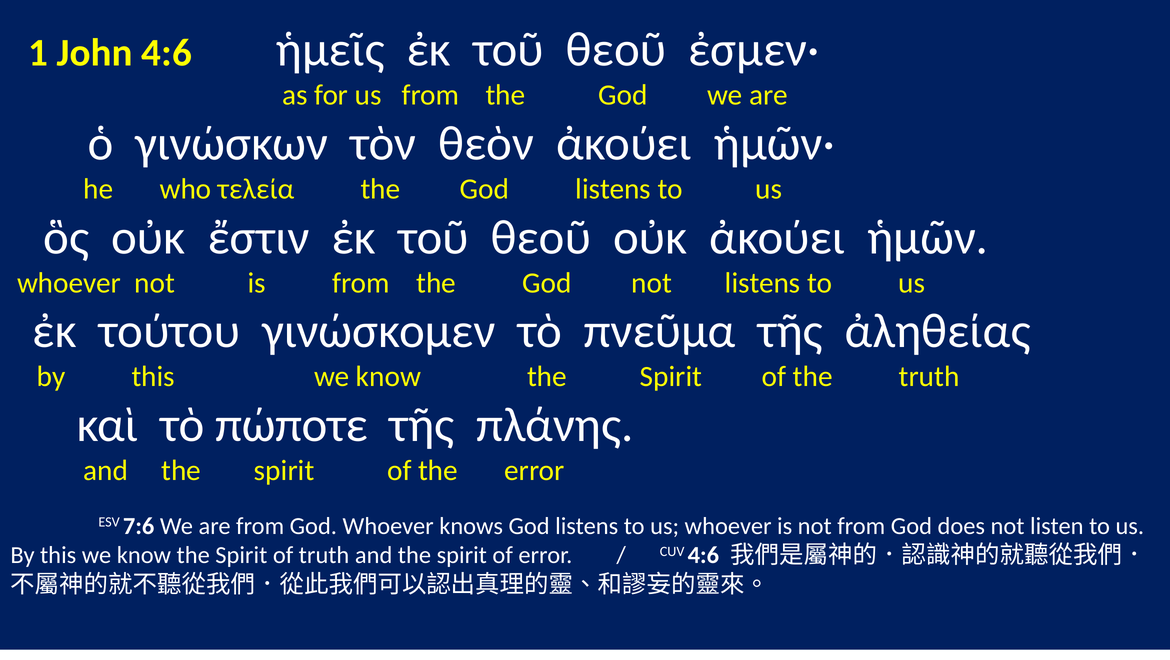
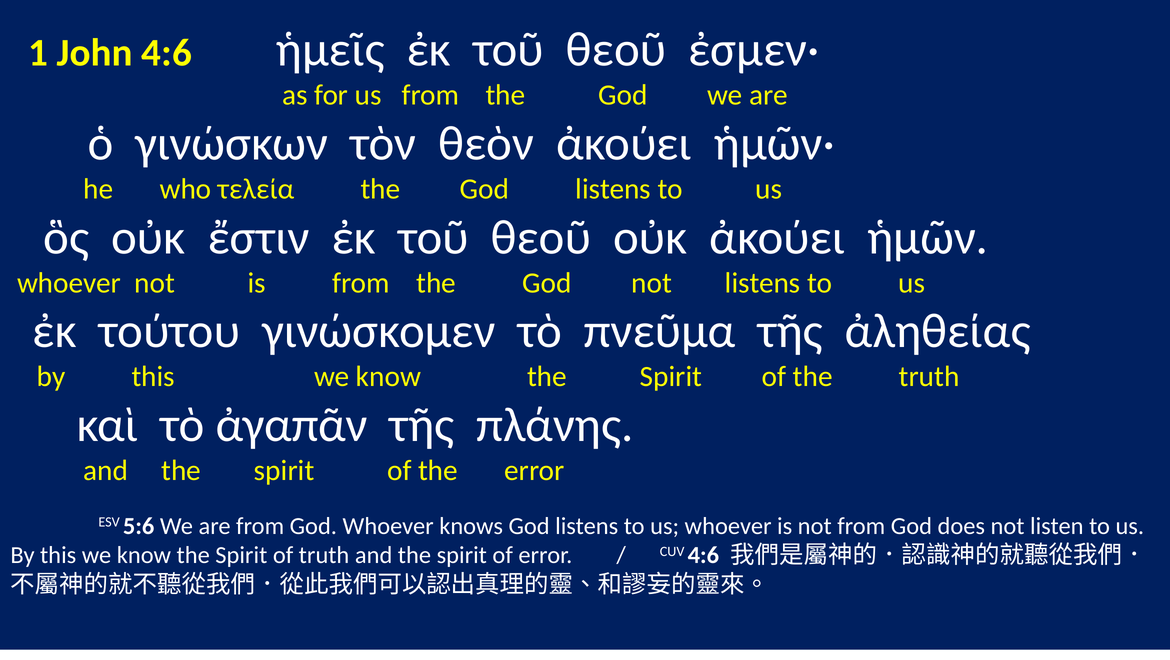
πώποτε: πώποτε -> ἀγαπᾶν
7:6: 7:6 -> 5:6
